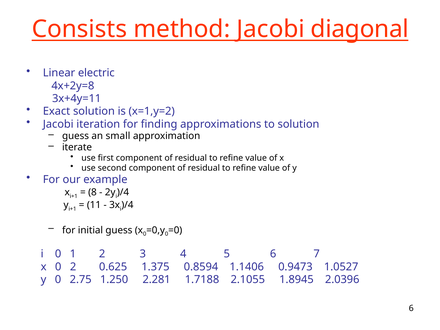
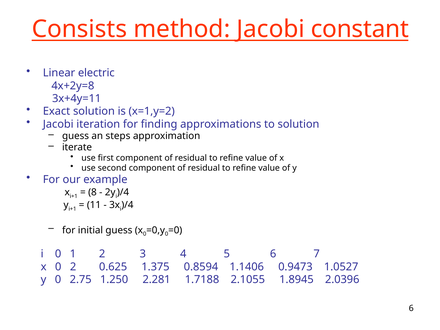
diagonal: diagonal -> constant
small: small -> steps
